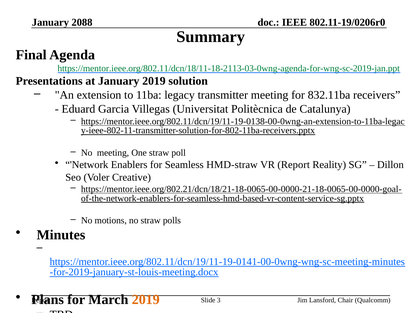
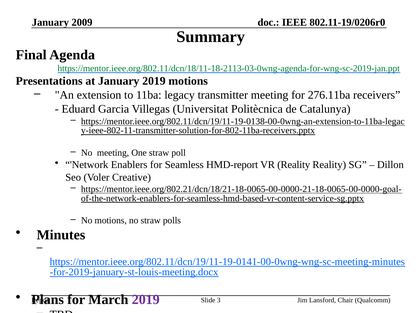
2088: 2088 -> 2009
2019 solution: solution -> motions
832.11ba: 832.11ba -> 276.11ba
HMD-straw: HMD-straw -> HMD-report
VR Report: Report -> Reality
2019 at (146, 300) colour: orange -> purple
